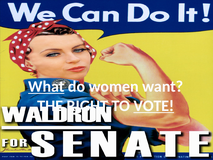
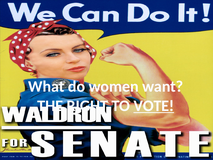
What underline: present -> none
